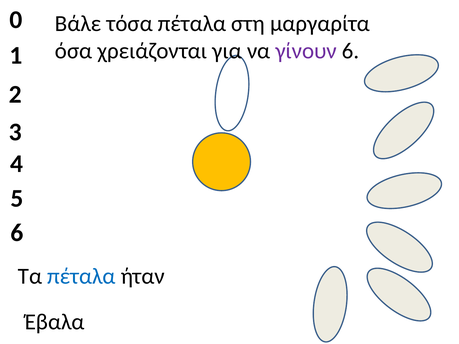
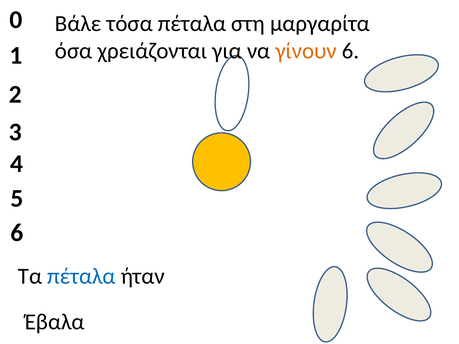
γίνουν colour: purple -> orange
